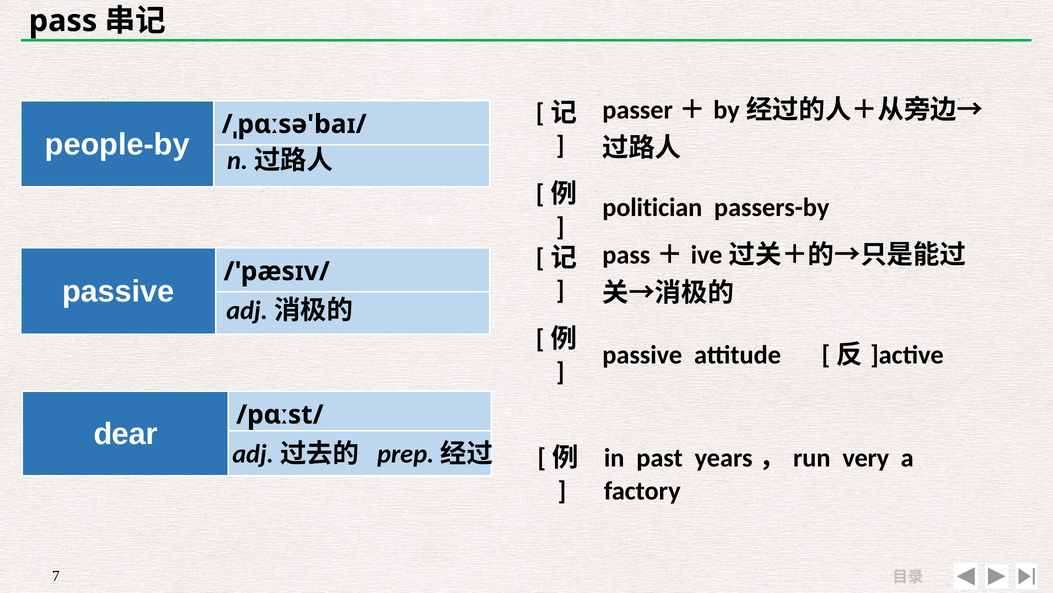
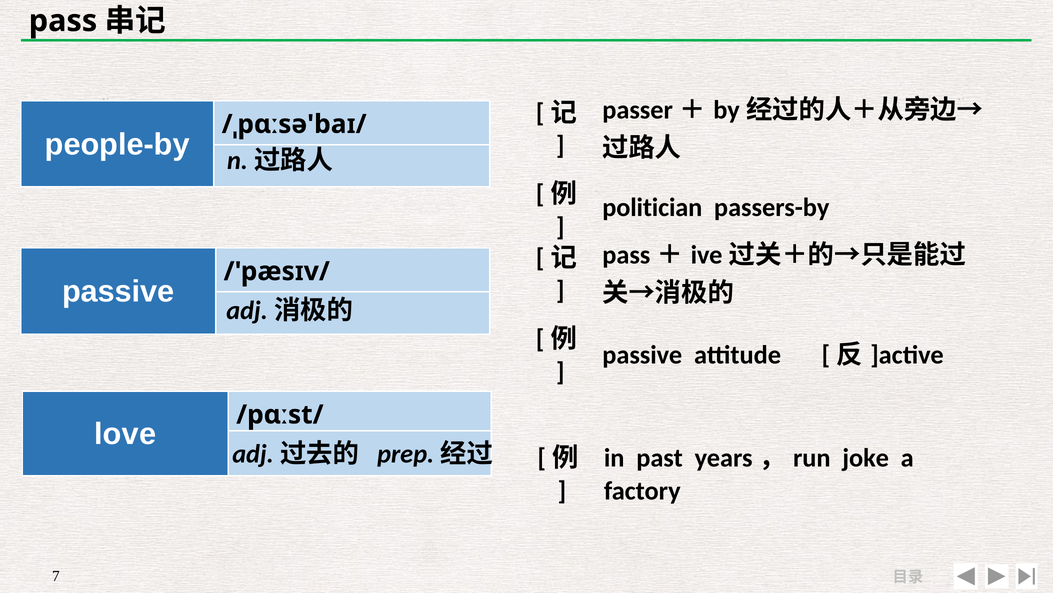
dear: dear -> love
very: very -> joke
